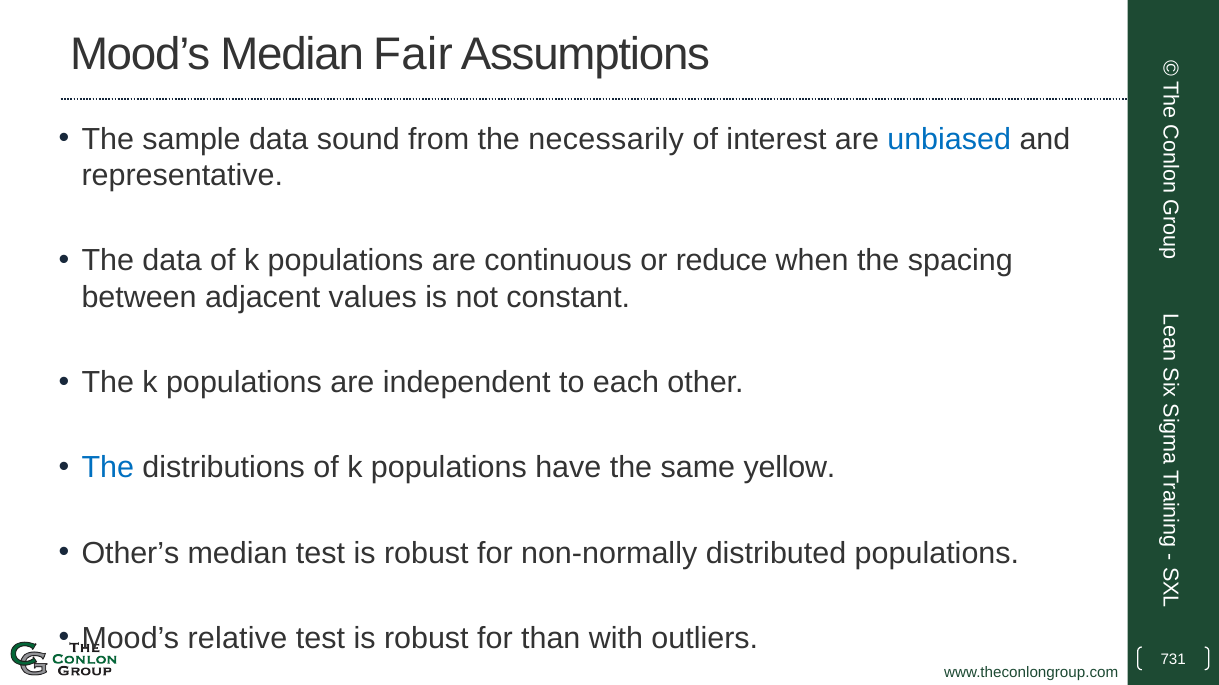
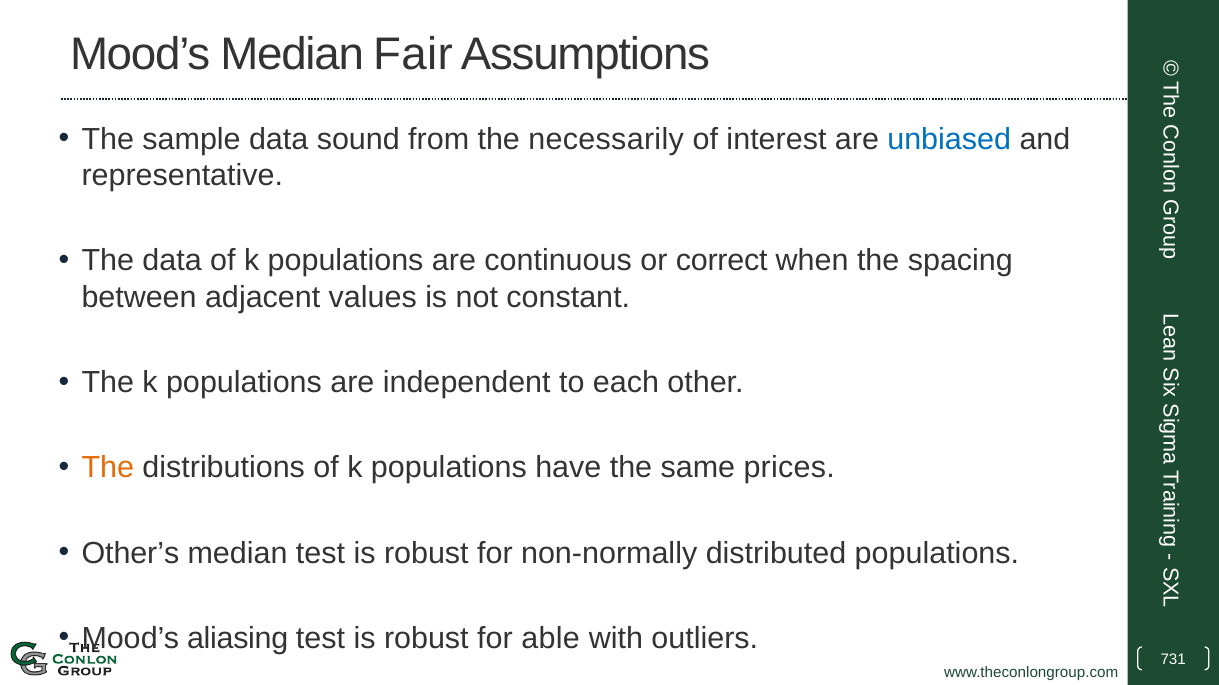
reduce: reduce -> correct
The at (108, 468) colour: blue -> orange
yellow: yellow -> prices
relative: relative -> aliasing
than: than -> able
